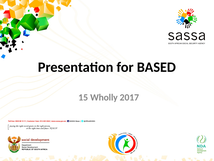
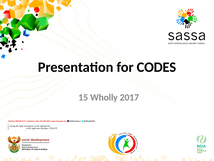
BASED: BASED -> CODES
